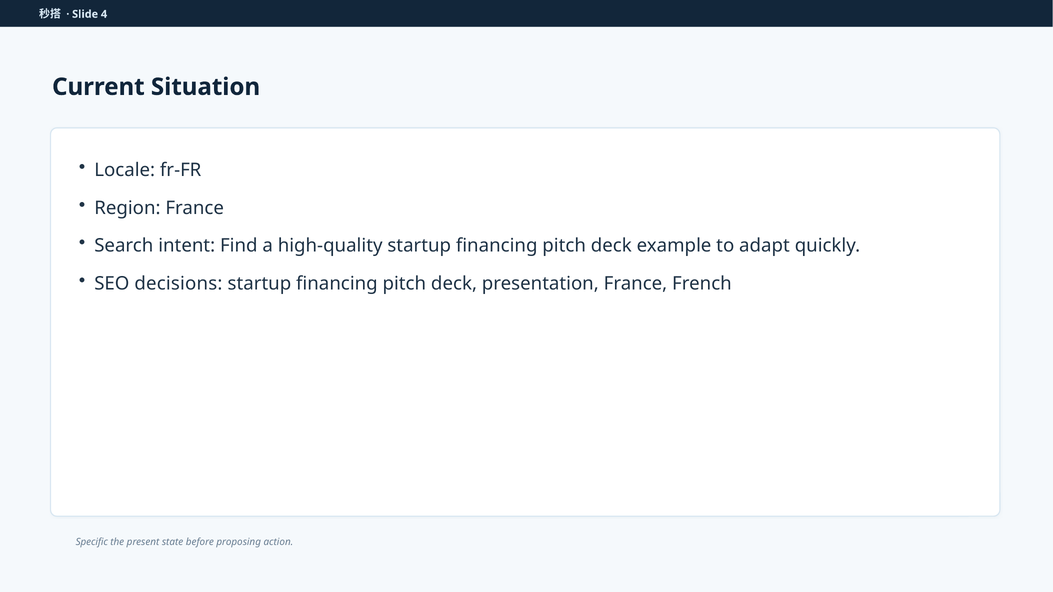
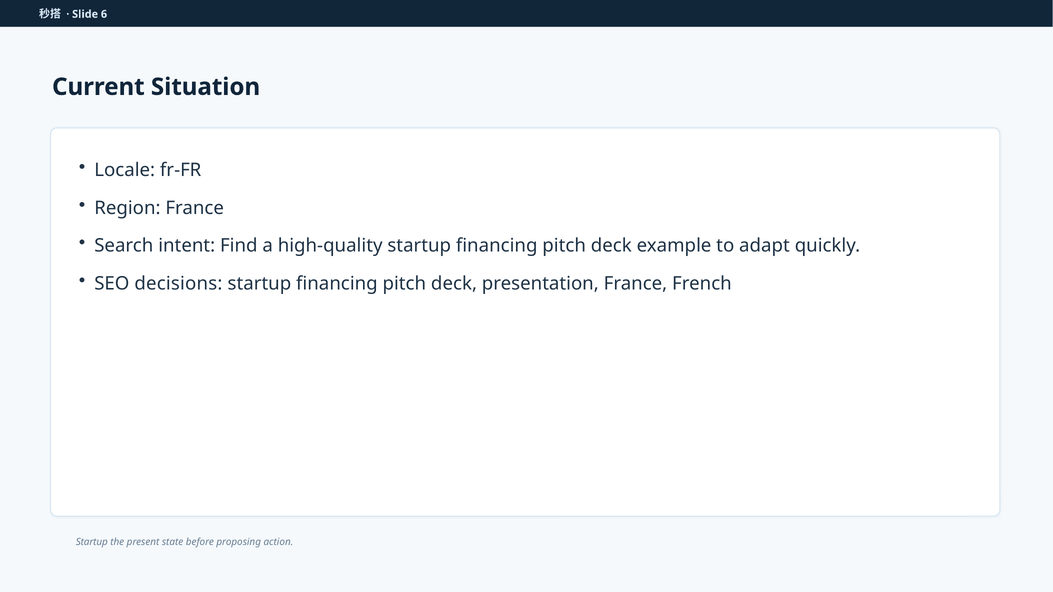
4: 4 -> 6
Specific at (92, 542): Specific -> Startup
